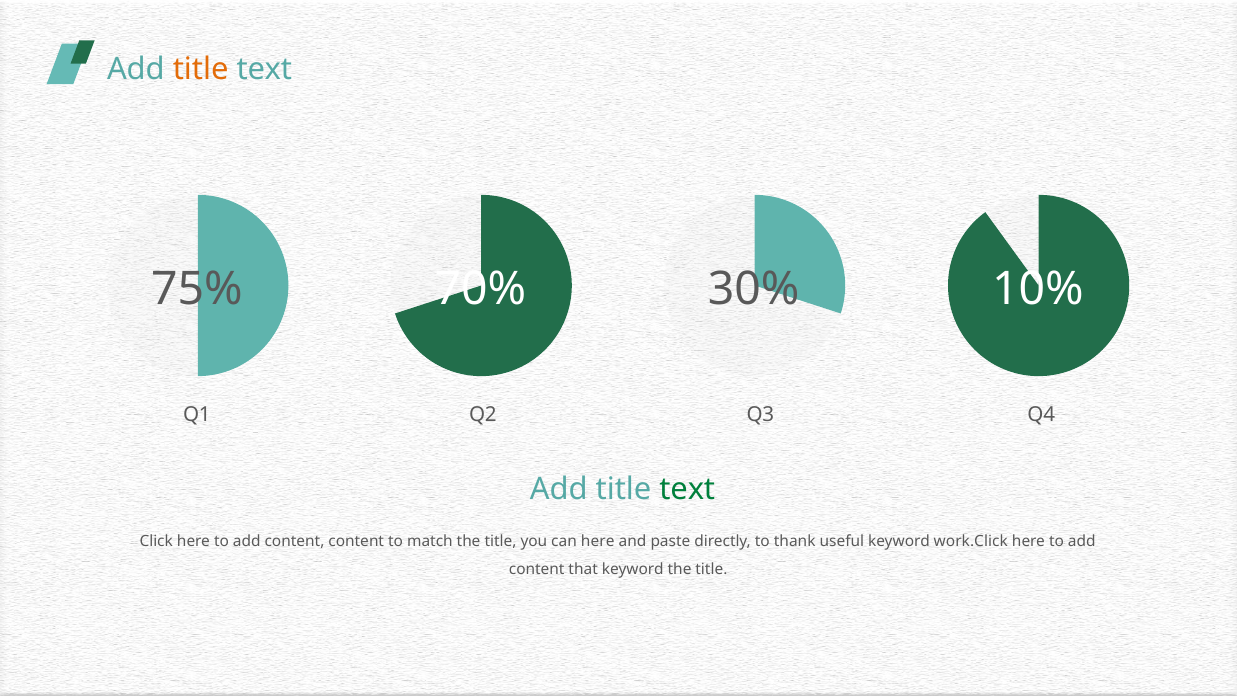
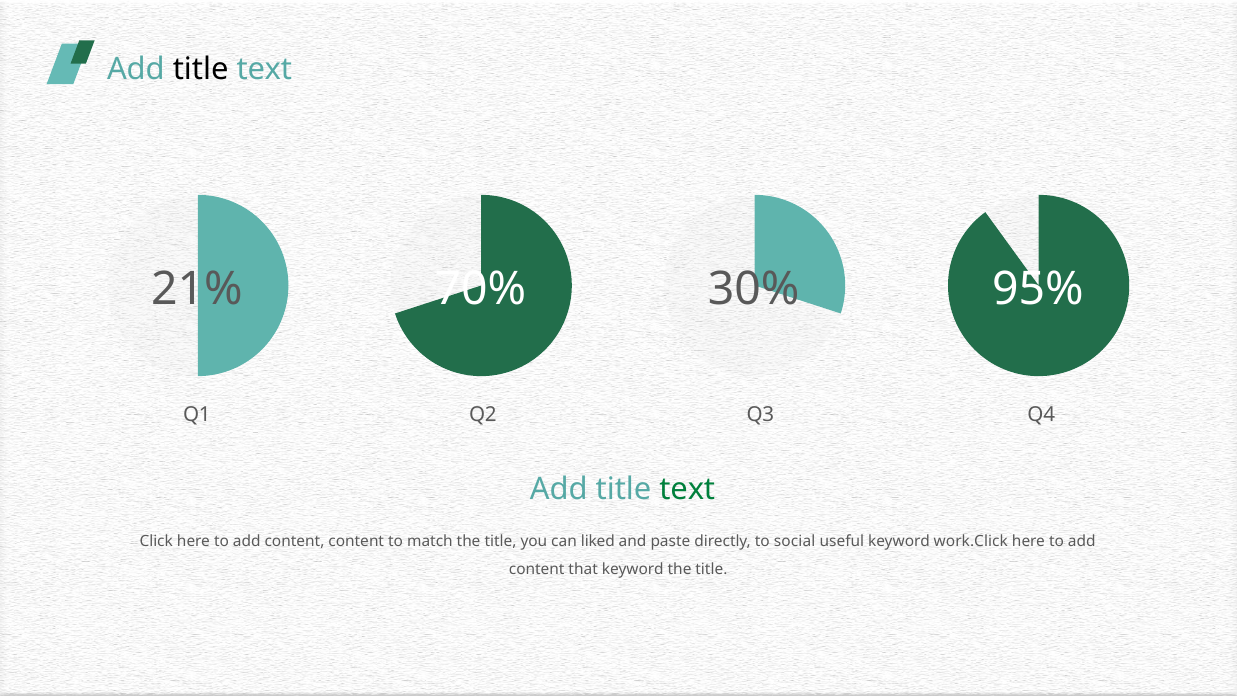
title at (201, 69) colour: orange -> black
75%: 75% -> 21%
10%: 10% -> 95%
can here: here -> liked
thank: thank -> social
